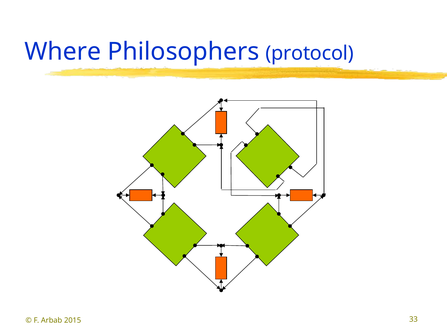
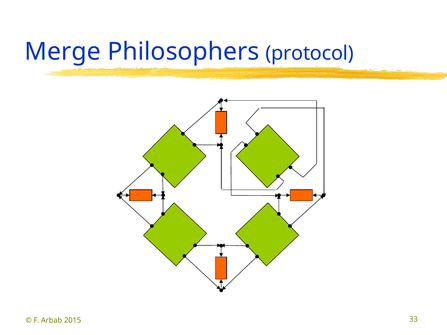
Where: Where -> Merge
